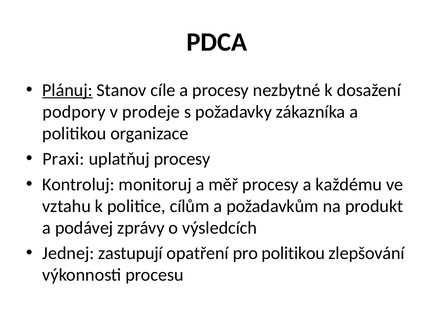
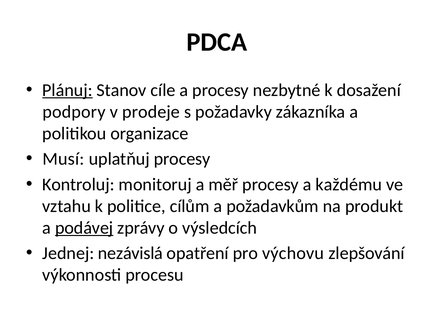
Praxi: Praxi -> Musí
podávej underline: none -> present
zastupují: zastupují -> nezávislá
pro politikou: politikou -> výchovu
